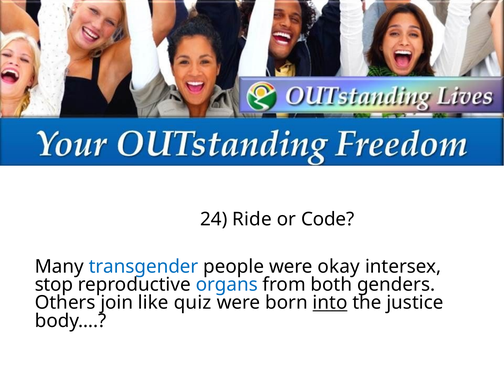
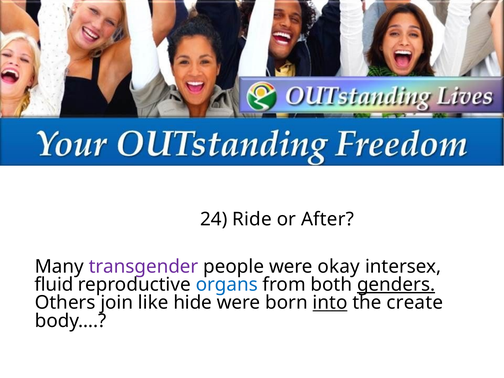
Code: Code -> After
transgender colour: blue -> purple
stop: stop -> fluid
genders underline: none -> present
quiz: quiz -> hide
justice: justice -> create
